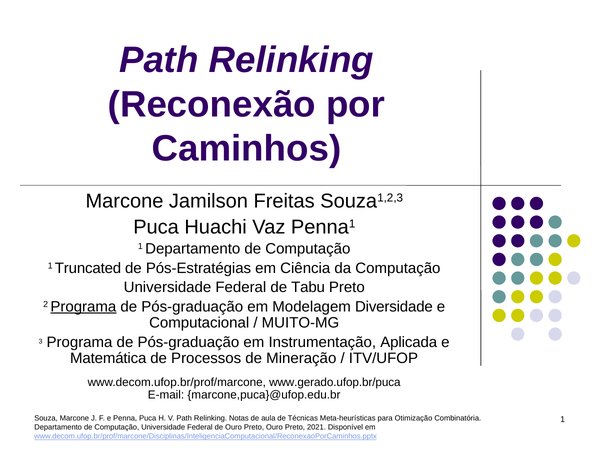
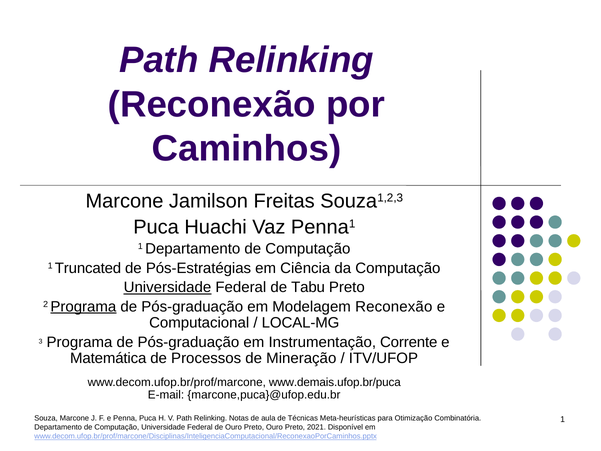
Universidade at (167, 287) underline: none -> present
Modelagem Diversidade: Diversidade -> Reconexão
MUITO-MG: MUITO-MG -> LOCAL-MG
Aplicada: Aplicada -> Corrente
www.gerado.ufop.br/puca: www.gerado.ufop.br/puca -> www.demais.ufop.br/puca
